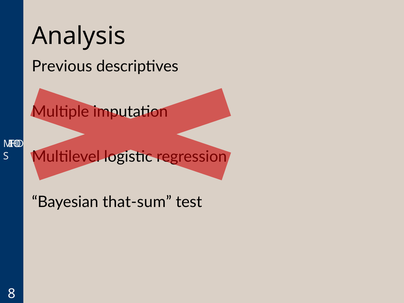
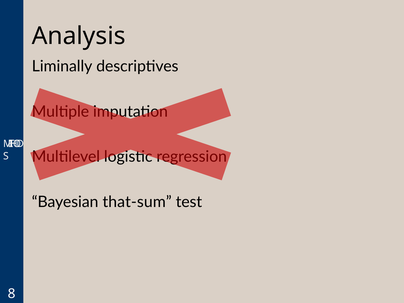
Previous: Previous -> Liminally
